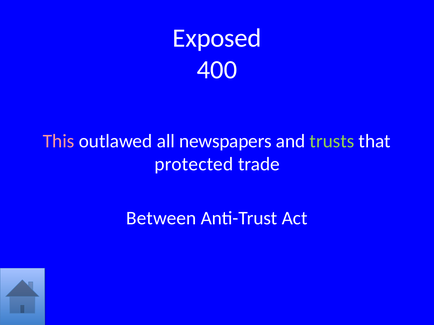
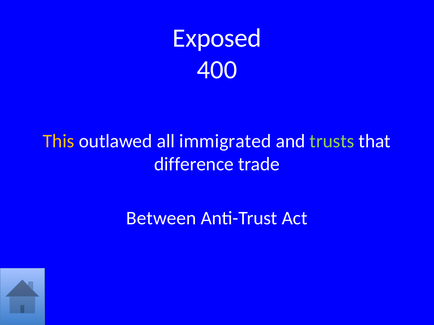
This colour: pink -> yellow
newspapers: newspapers -> immigrated
protected: protected -> difference
